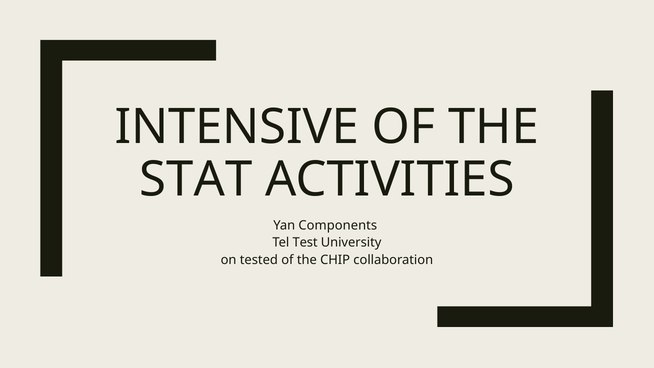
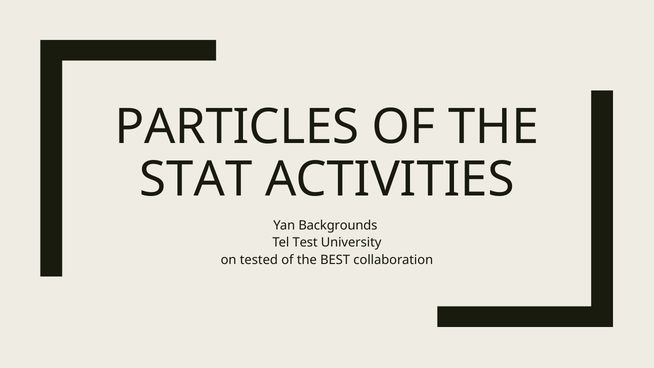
INTENSIVE: INTENSIVE -> PARTICLES
Components: Components -> Backgrounds
CHIP: CHIP -> BEST
